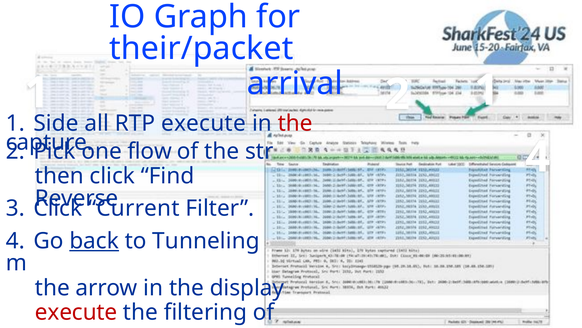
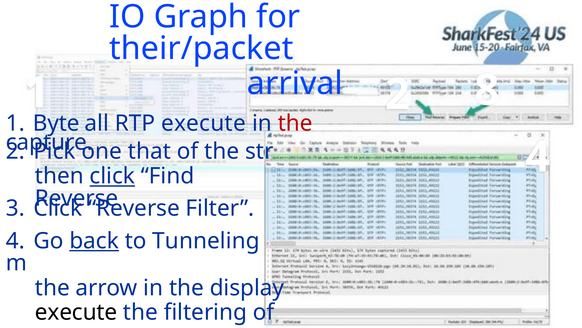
arrival 1: 1 -> 8
Side: Side -> Byte
flow: flow -> that
click at (112, 176) underline: none -> present
Current at (134, 208): Current -> Reverse
execute at (76, 312) colour: red -> black
